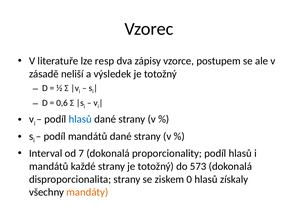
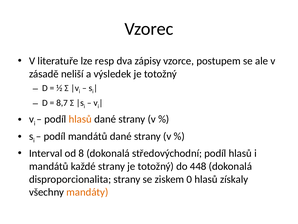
0,6: 0,6 -> 8,7
hlasů at (80, 119) colour: blue -> orange
7: 7 -> 8
proporcionality: proporcionality -> středovýchodní
573: 573 -> 448
